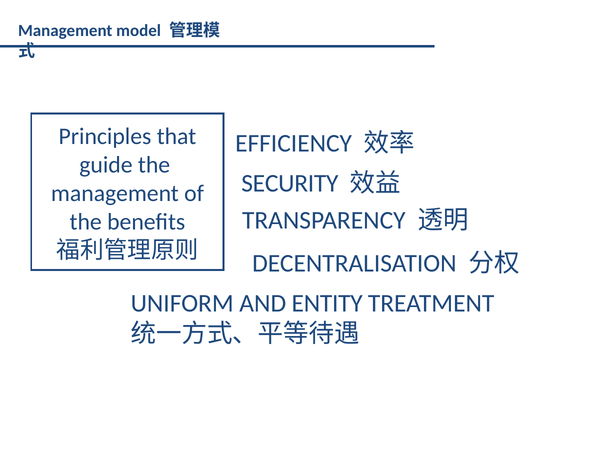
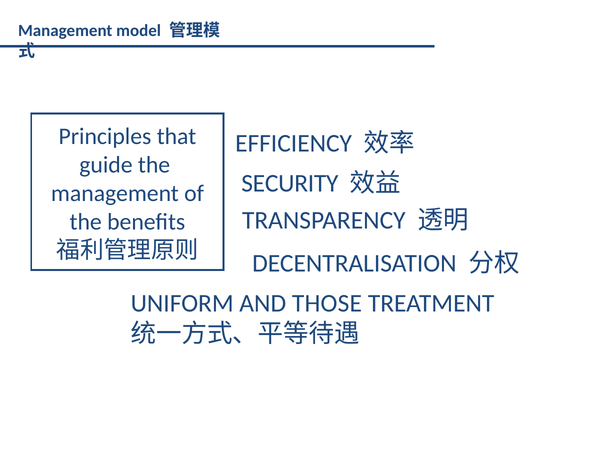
ENTITY: ENTITY -> THOSE
